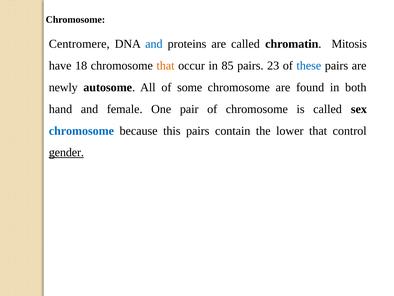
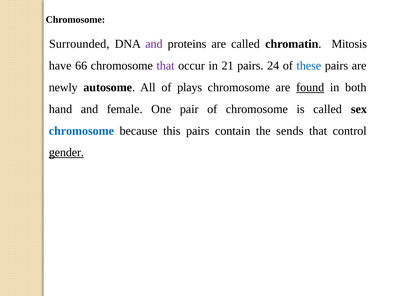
Centromere: Centromere -> Surrounded
and at (154, 44) colour: blue -> purple
18: 18 -> 66
that at (166, 66) colour: orange -> purple
85: 85 -> 21
23: 23 -> 24
some: some -> plays
found underline: none -> present
lower: lower -> sends
